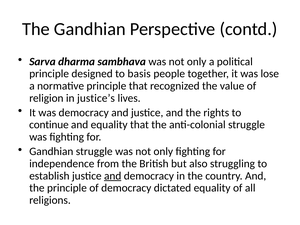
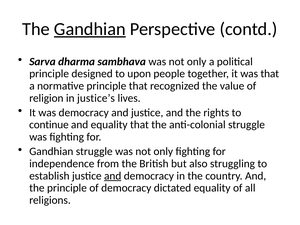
Gandhian at (90, 29) underline: none -> present
basis: basis -> upon
was lose: lose -> that
